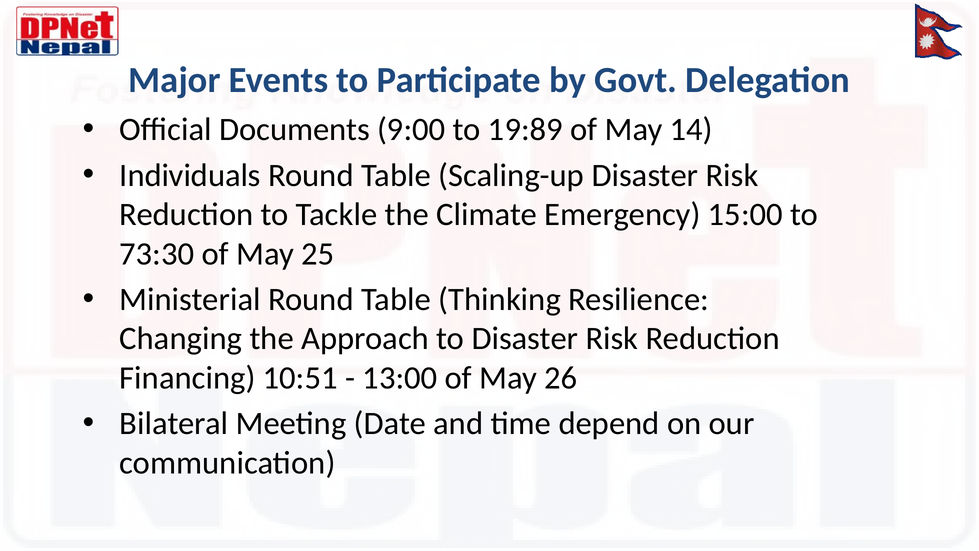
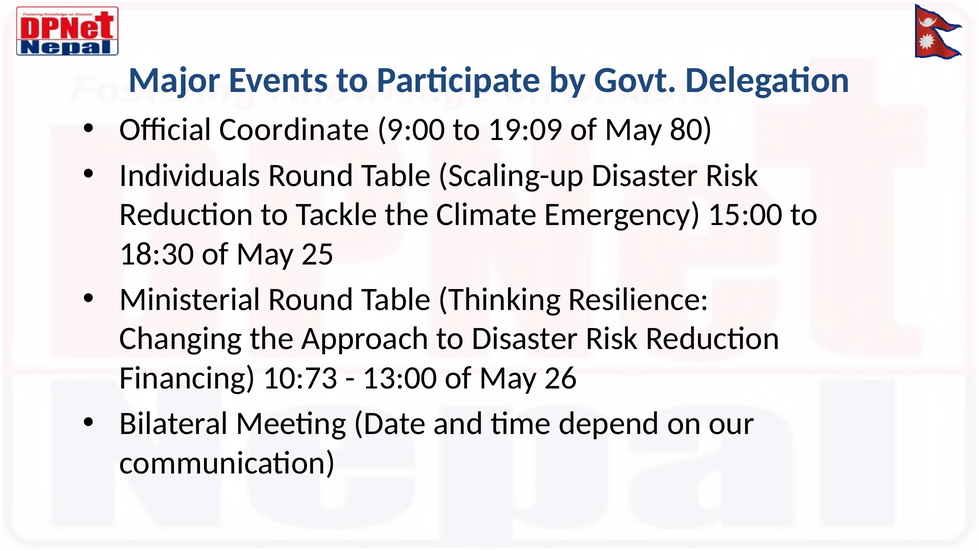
Documents: Documents -> Coordinate
19:89: 19:89 -> 19:09
14: 14 -> 80
73:30: 73:30 -> 18:30
10:51: 10:51 -> 10:73
